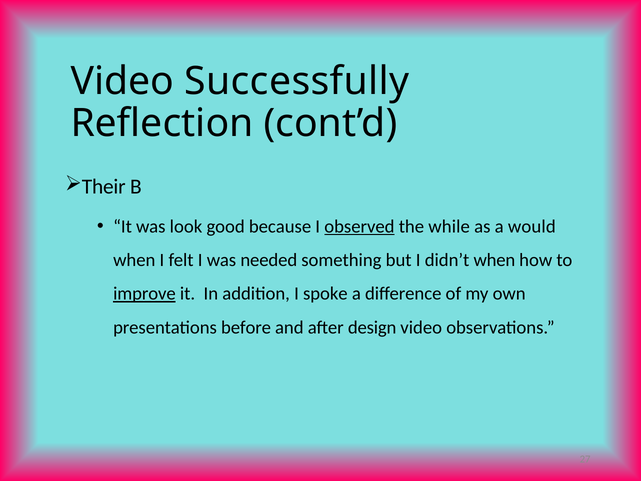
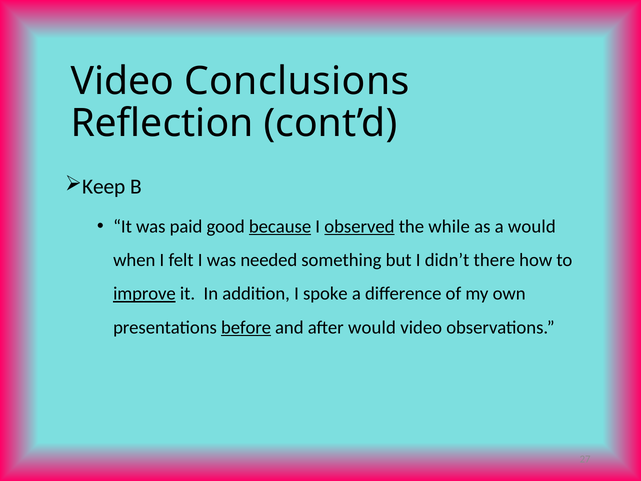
Successfully: Successfully -> Conclusions
Their: Their -> Keep
look: look -> paid
because underline: none -> present
didn’t when: when -> there
before underline: none -> present
after design: design -> would
